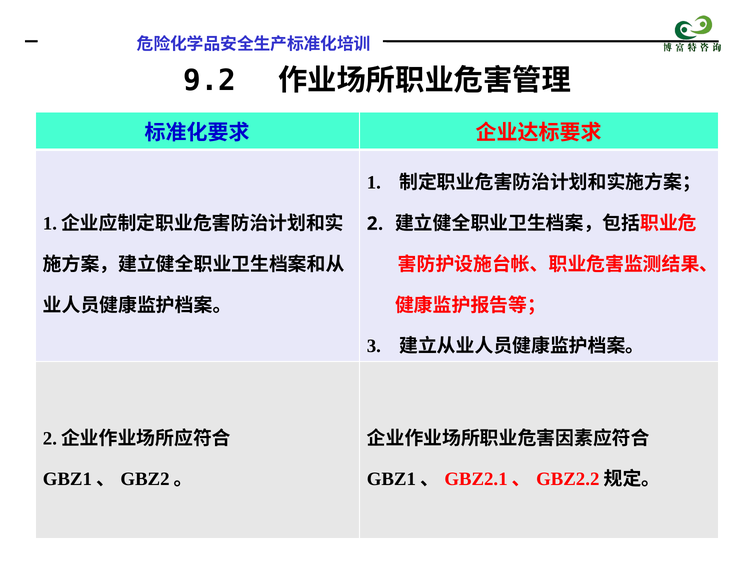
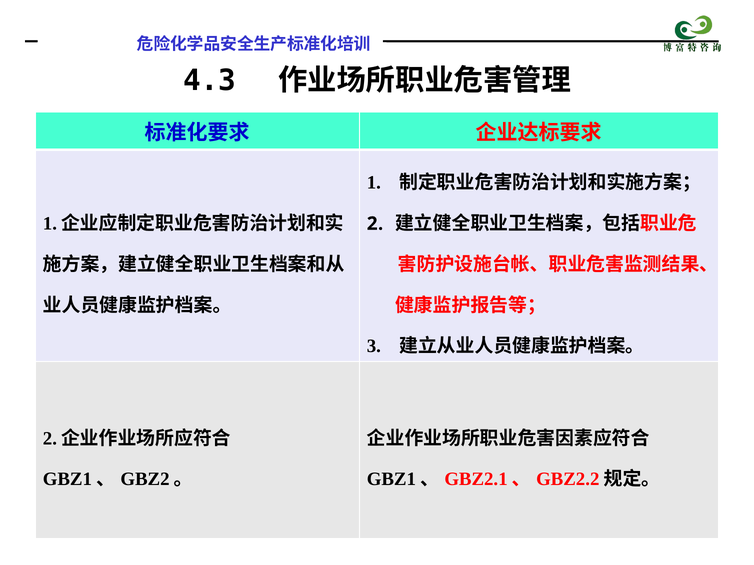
9.2: 9.2 -> 4.3
